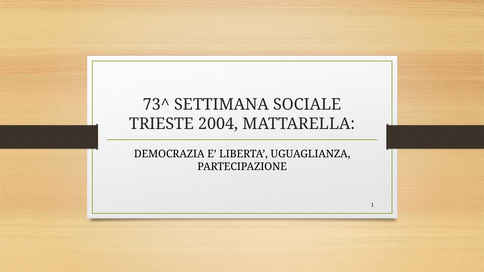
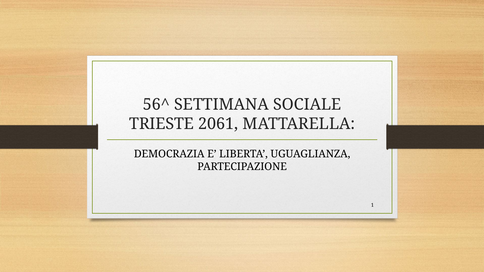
73^: 73^ -> 56^
2004: 2004 -> 2061
